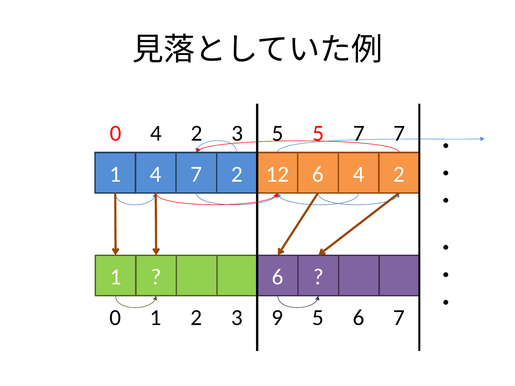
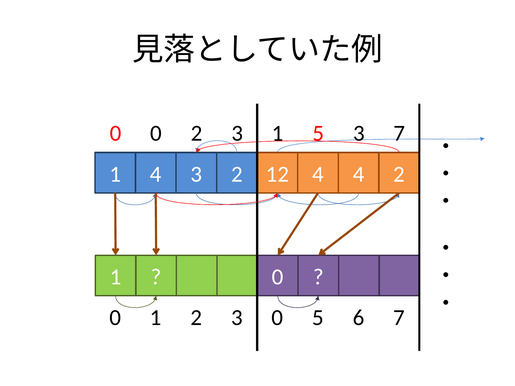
0 4: 4 -> 0
3 5: 5 -> 1
5 7: 7 -> 3
4 7: 7 -> 3
12 6: 6 -> 4
6 at (278, 277): 6 -> 0
3 9: 9 -> 0
